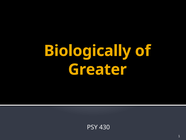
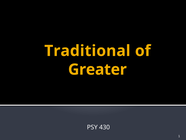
Biologically: Biologically -> Traditional
